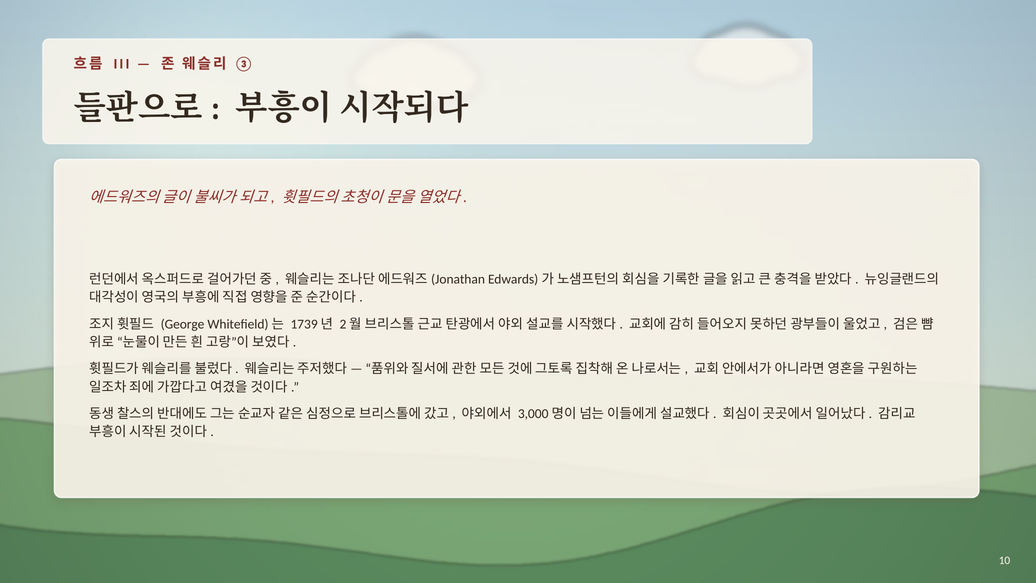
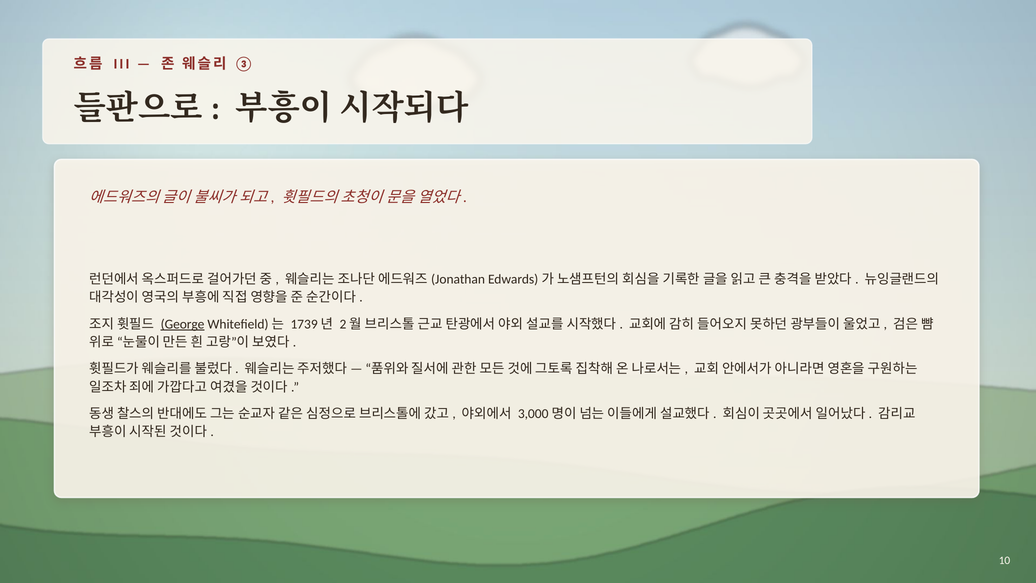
George underline: none -> present
